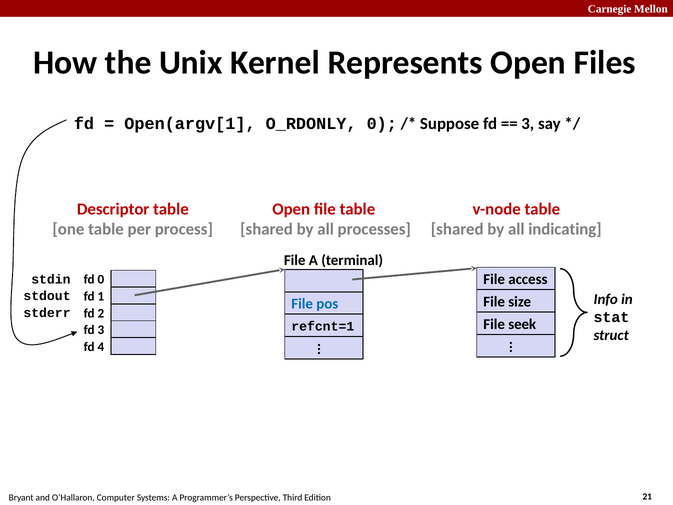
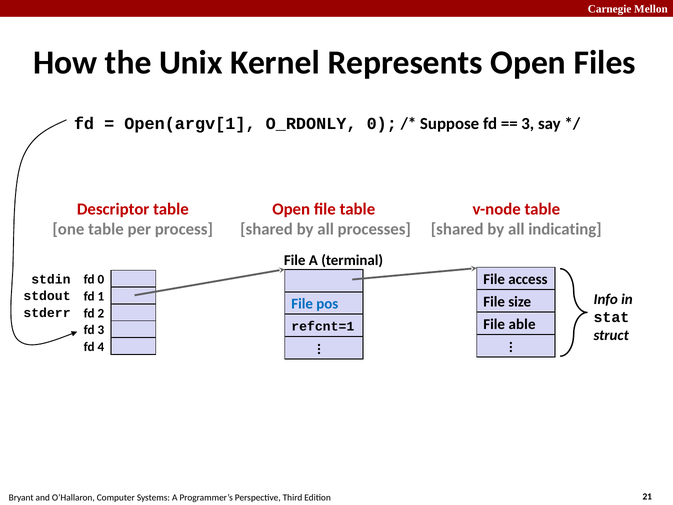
seek: seek -> able
